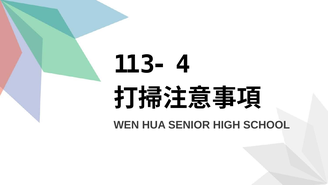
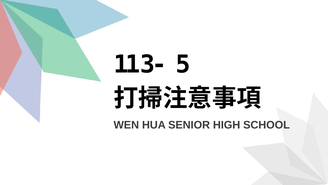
4: 4 -> 5
